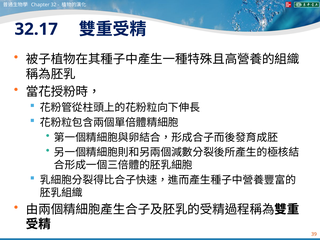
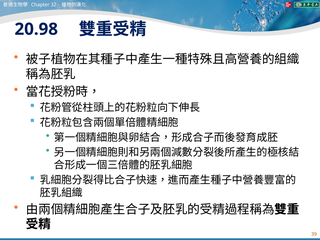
32.17: 32.17 -> 20.98
